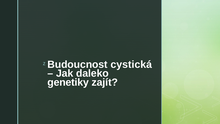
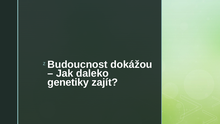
cystická: cystická -> dokážou
